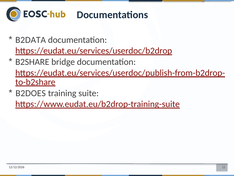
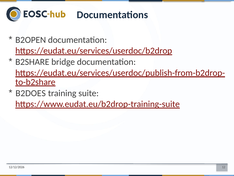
B2DATA: B2DATA -> B2OPEN
